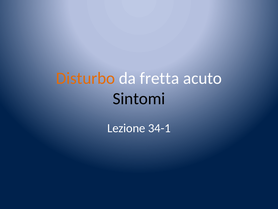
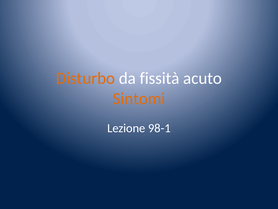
fretta: fretta -> fissità
Sintomi colour: black -> orange
34-1: 34-1 -> 98-1
